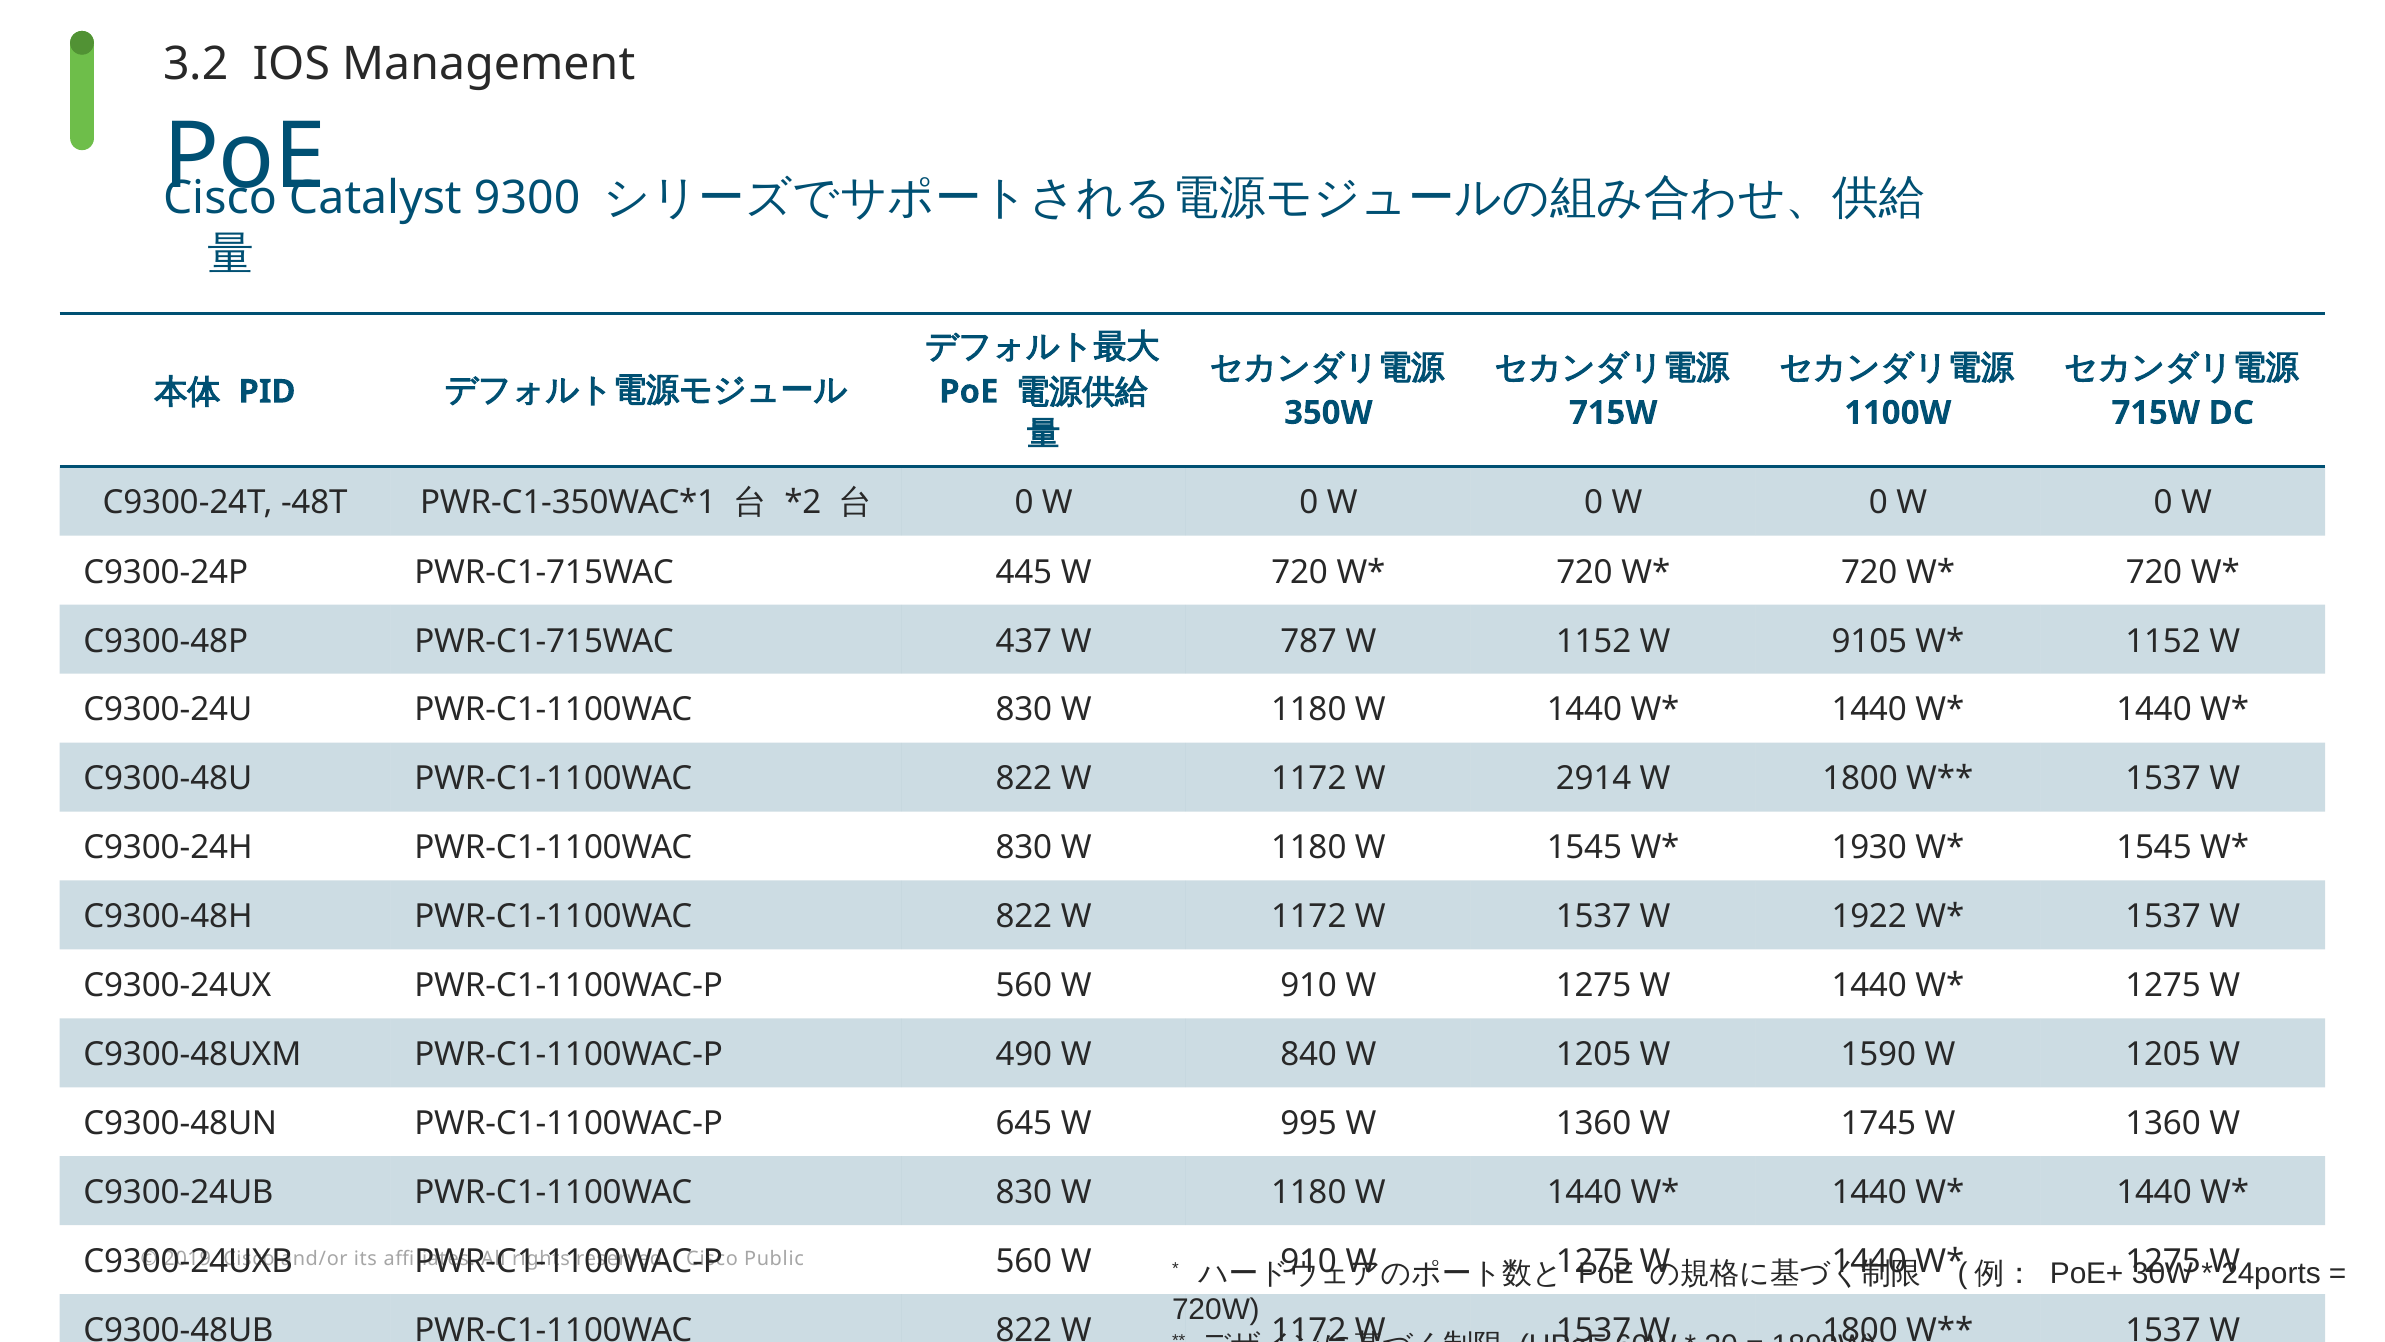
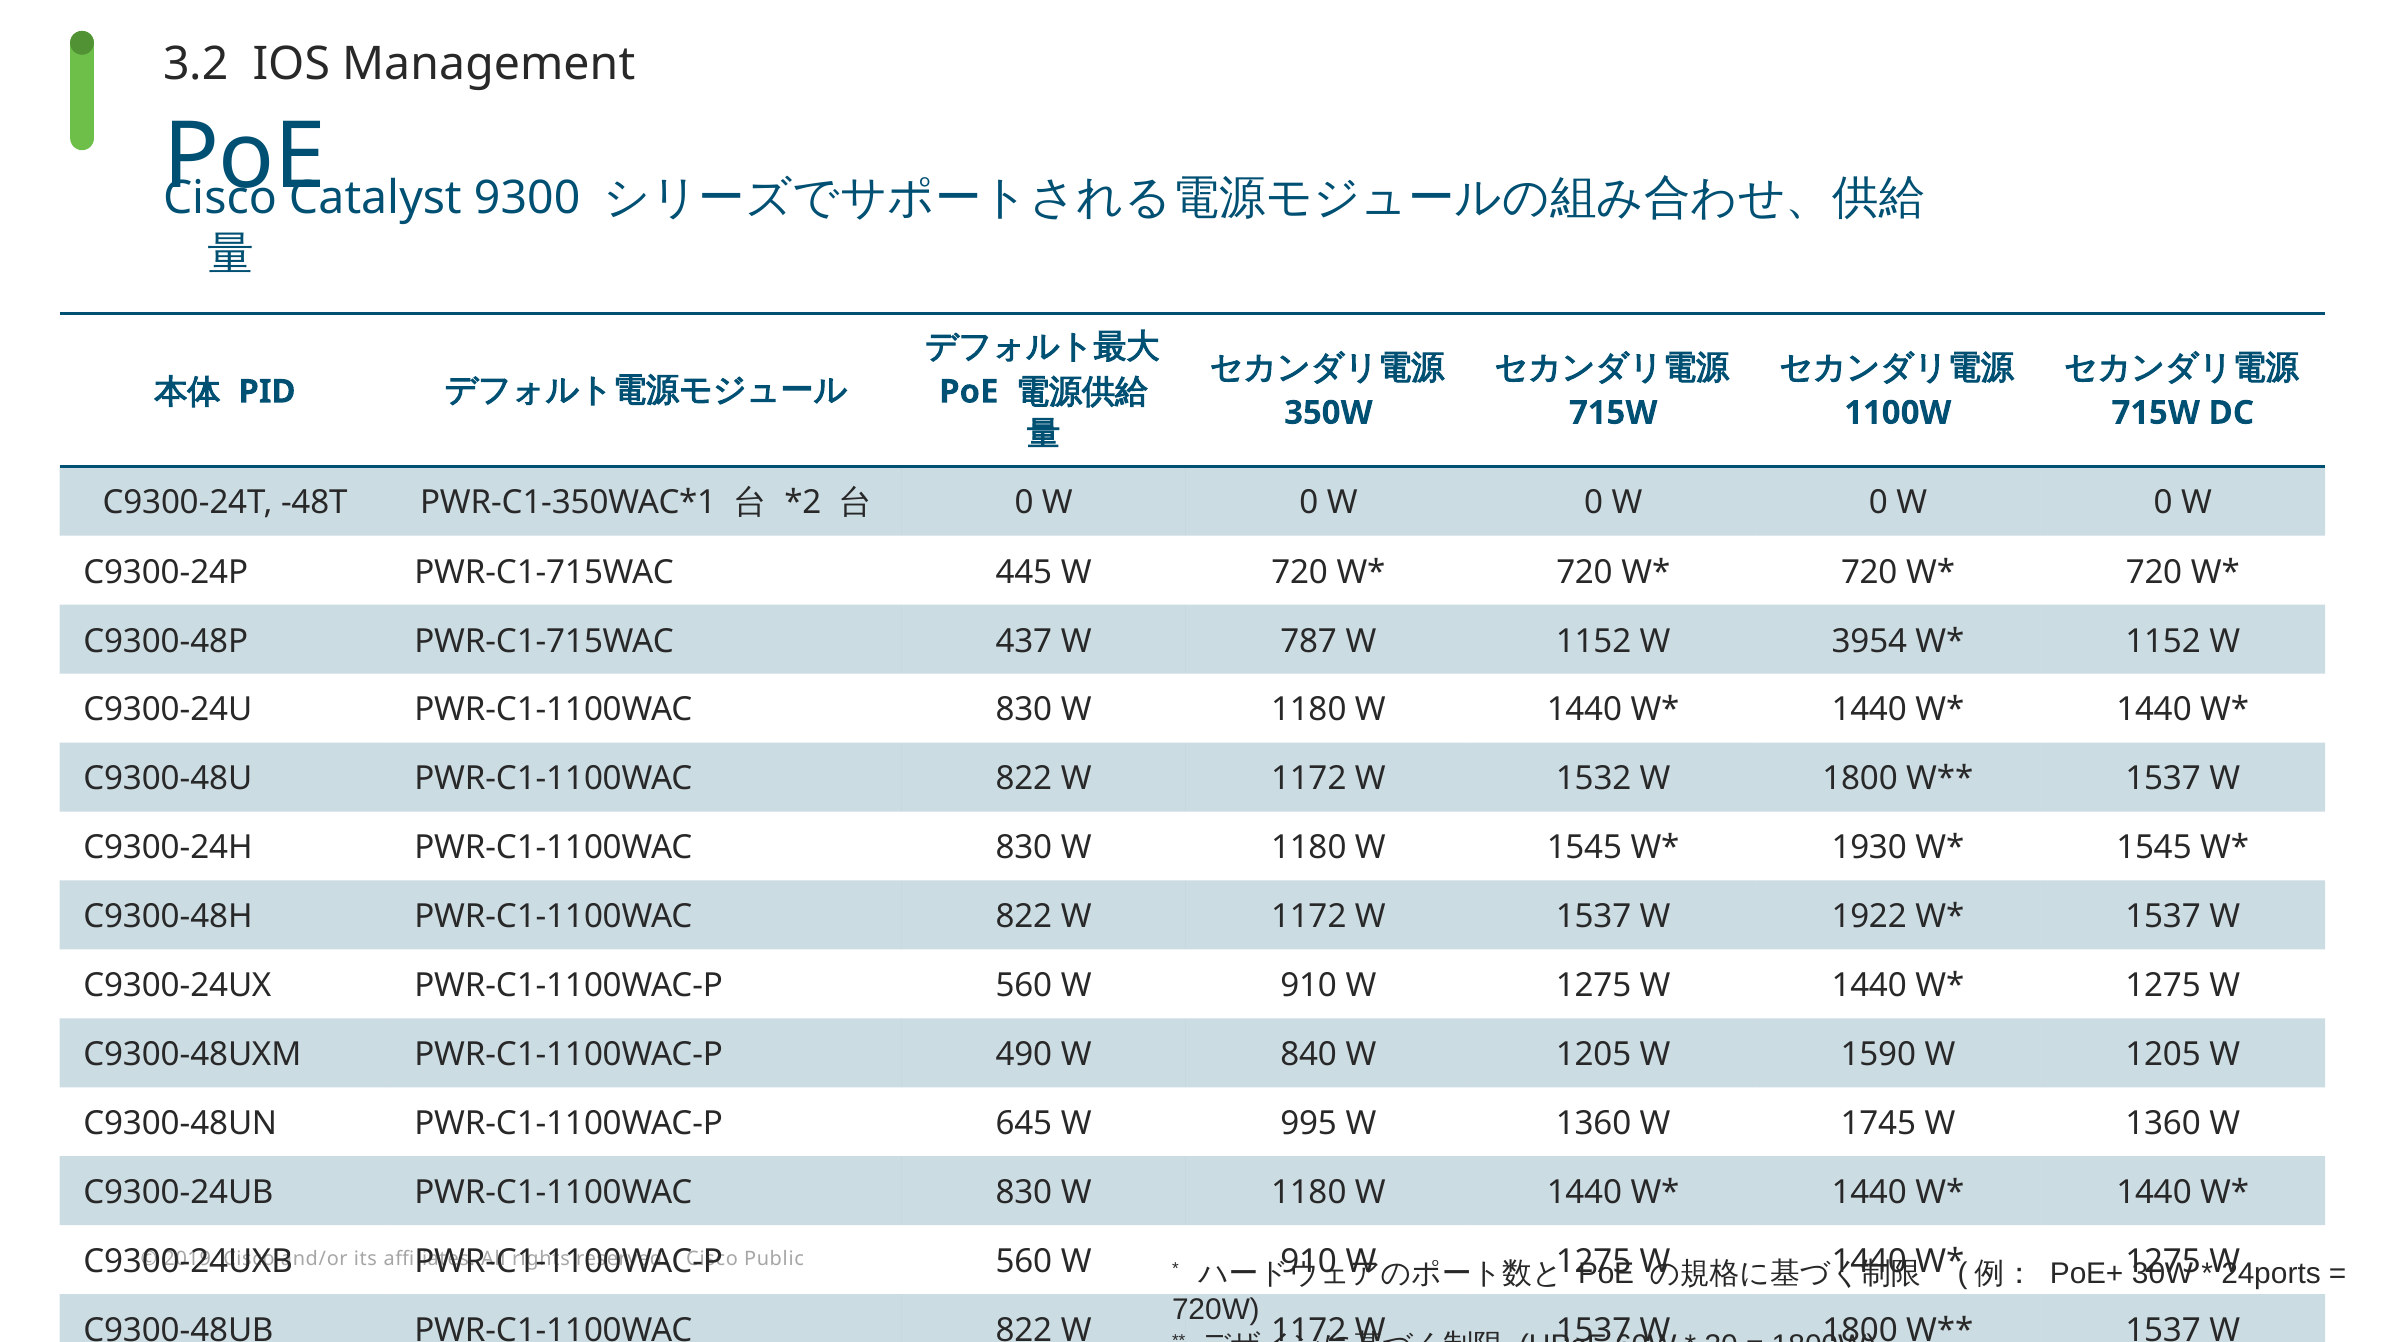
9105: 9105 -> 3954
2914: 2914 -> 1532
